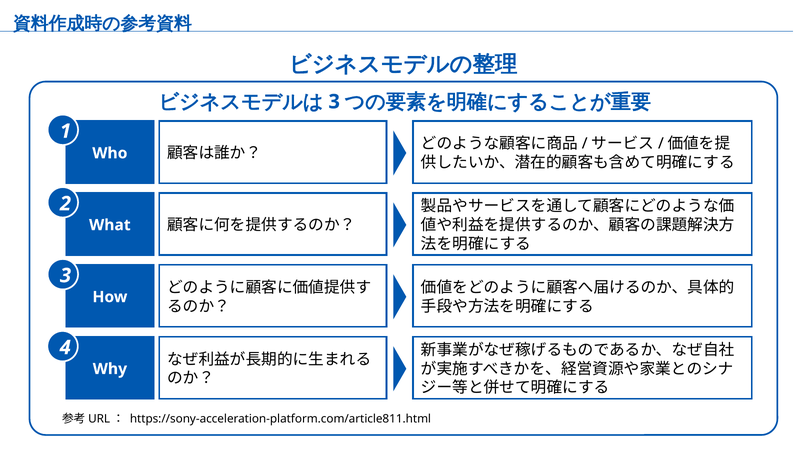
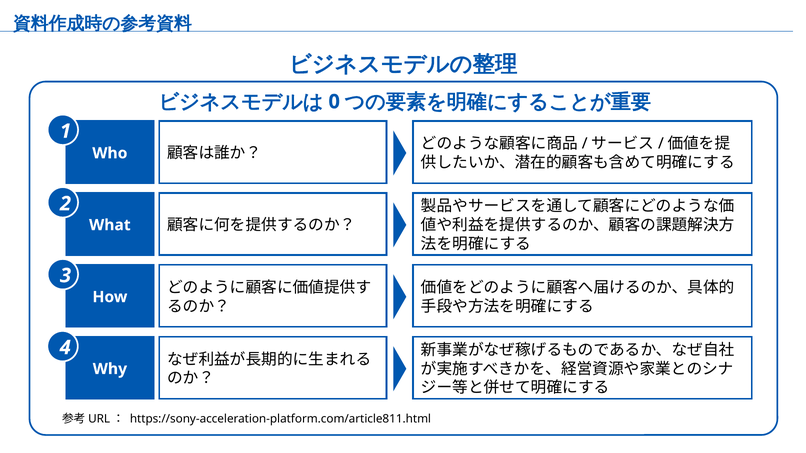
3 at (334, 102): 3 -> 0
